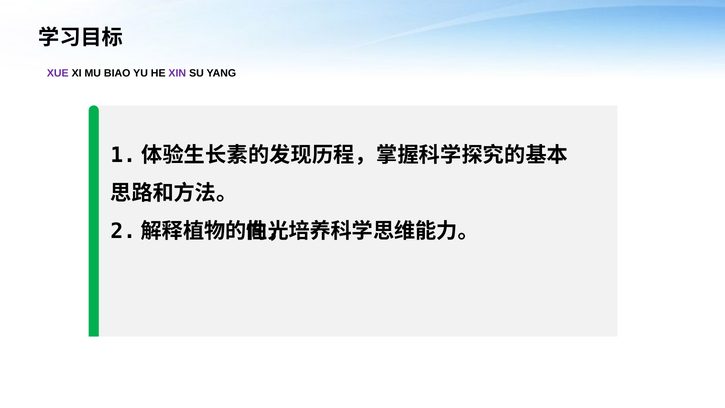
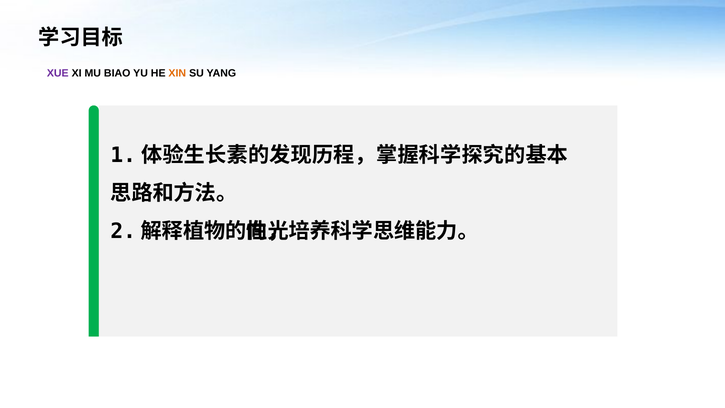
XIN colour: purple -> orange
